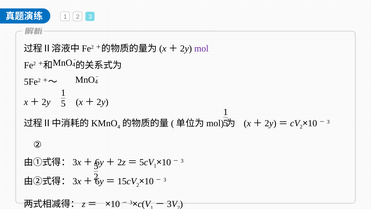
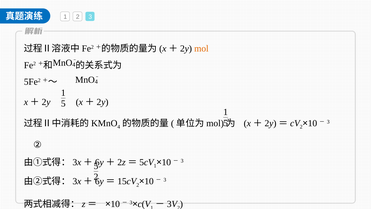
mol colour: purple -> orange
